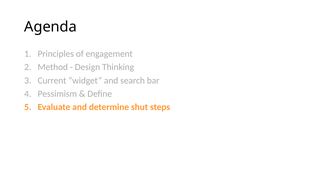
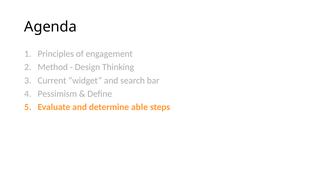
shut: shut -> able
